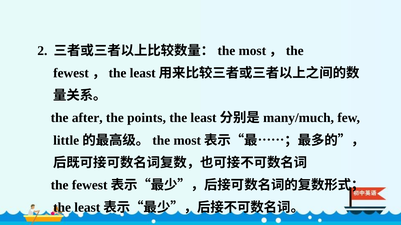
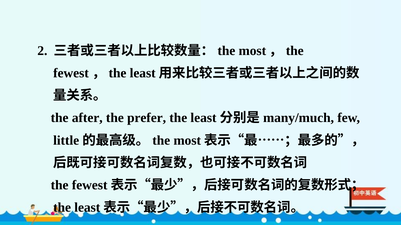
points: points -> prefer
